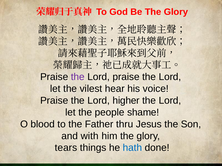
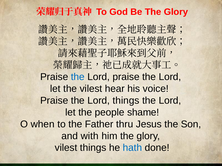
the at (78, 77) colour: purple -> blue
Lord higher: higher -> things
blood: blood -> when
tears at (66, 148): tears -> vilest
